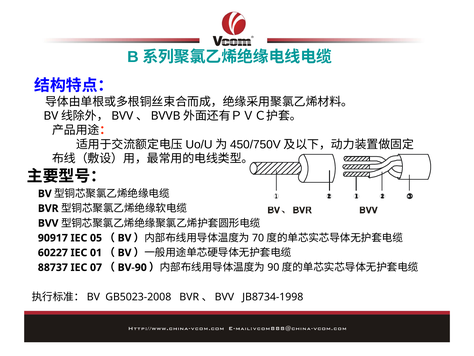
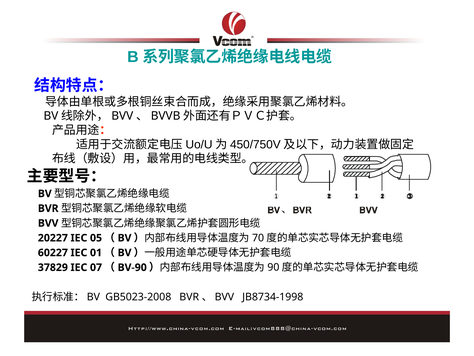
90917: 90917 -> 20227
88737: 88737 -> 37829
